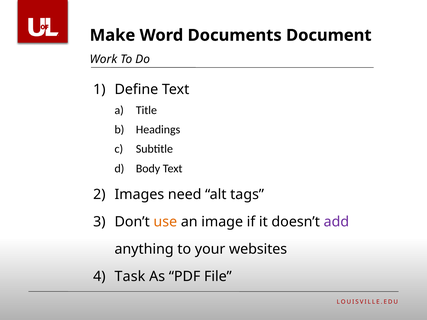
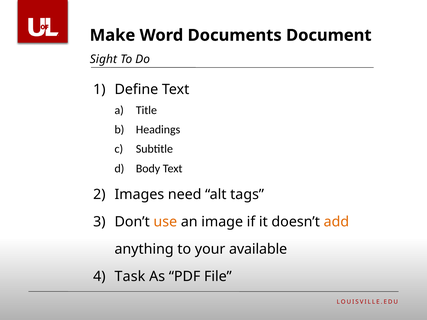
Work: Work -> Sight
add colour: purple -> orange
websites: websites -> available
